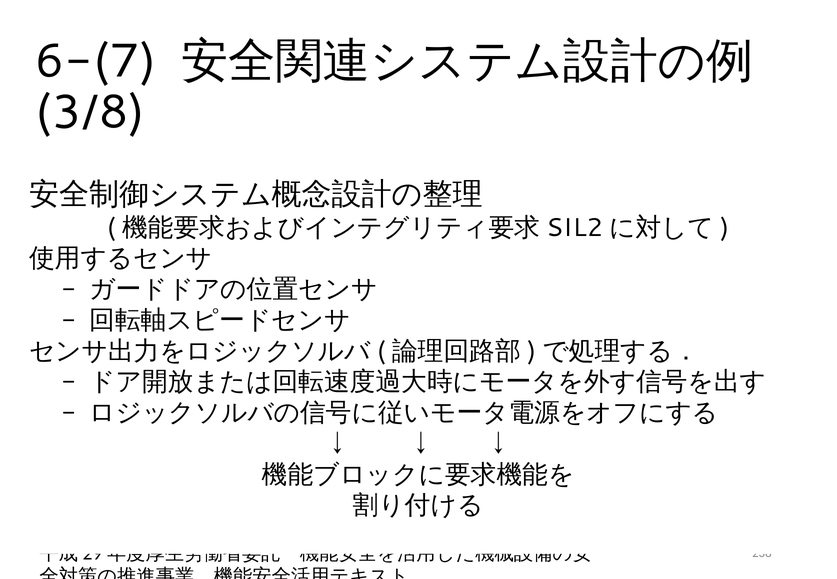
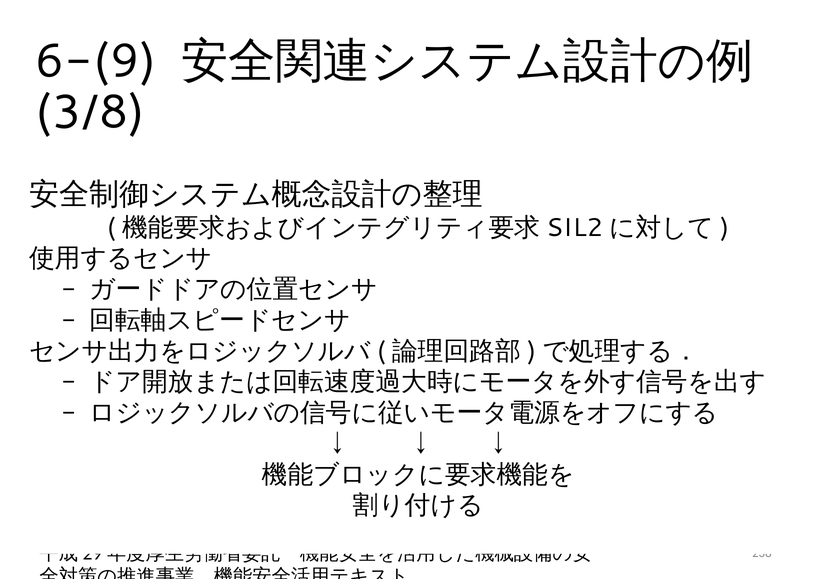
6-(7: 6-(7 -> 6-(9
